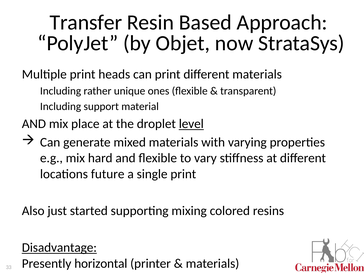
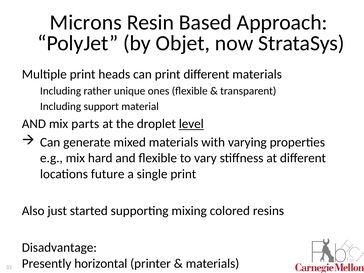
Transfer: Transfer -> Microns
place: place -> parts
Disadvantage underline: present -> none
